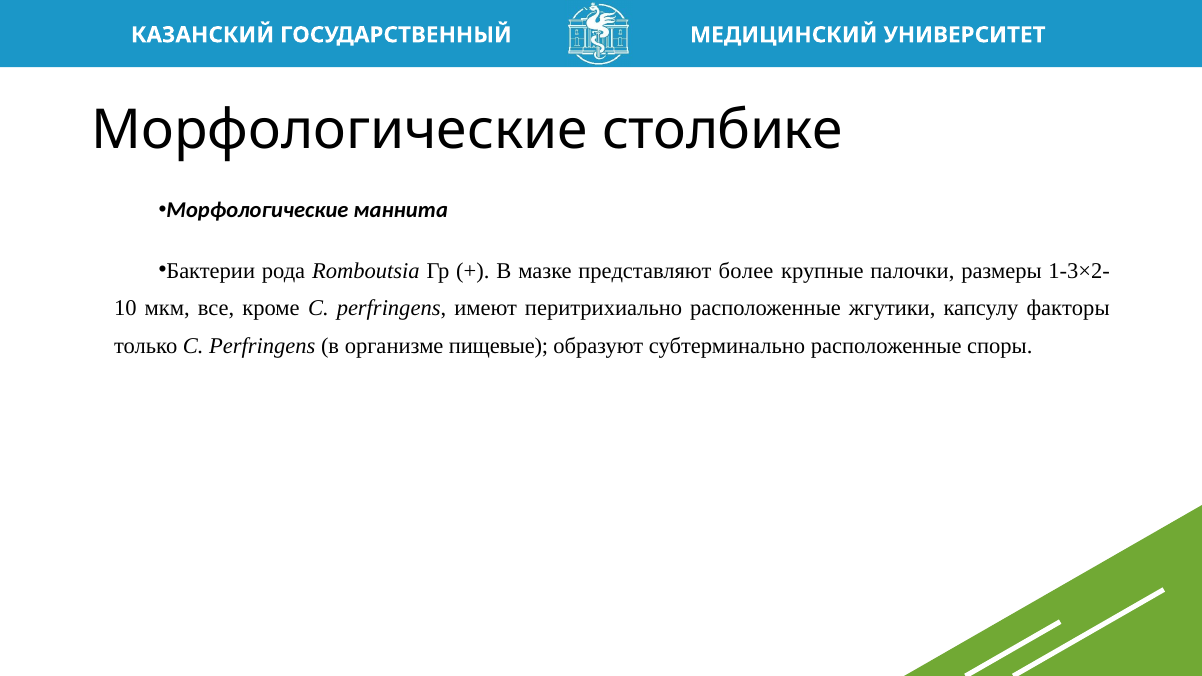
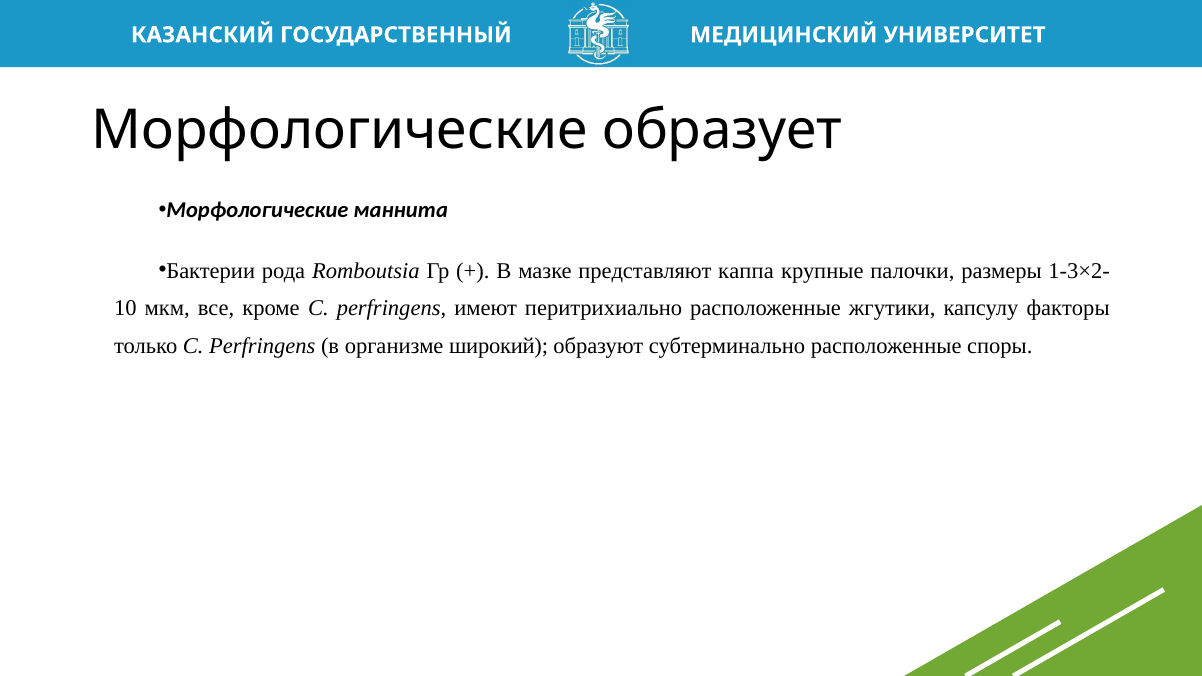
столбике: столбике -> образует
более: более -> каппа
пищевые: пищевые -> широкий
